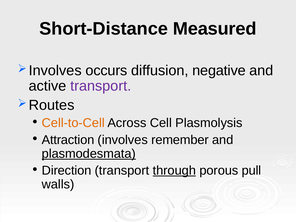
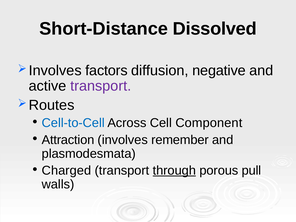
Measured: Measured -> Dissolved
occurs: occurs -> factors
Cell-to-Cell colour: orange -> blue
Plasmolysis: Plasmolysis -> Component
plasmodesmata underline: present -> none
Direction: Direction -> Charged
